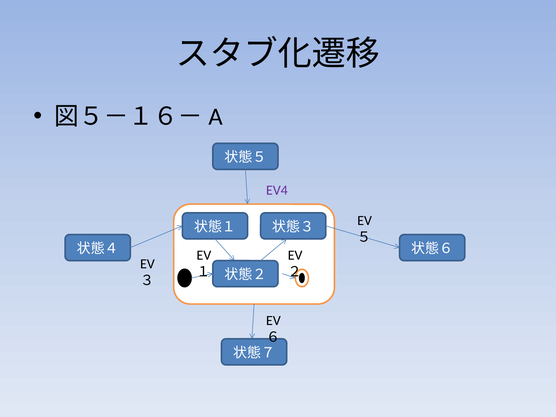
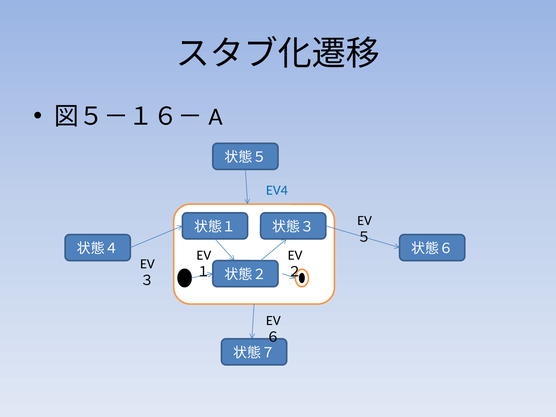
EV4 colour: purple -> blue
